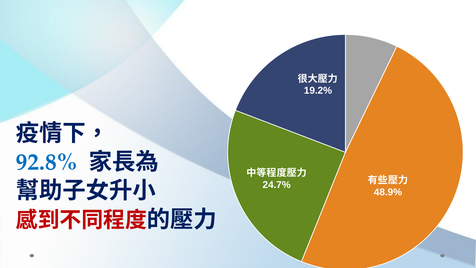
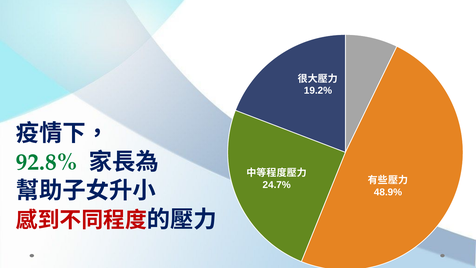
92.8% colour: blue -> green
